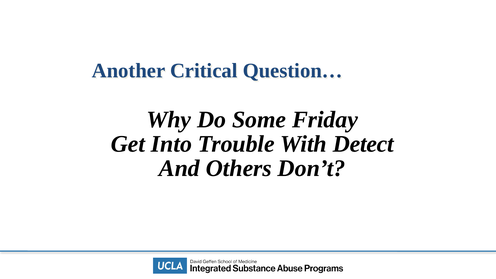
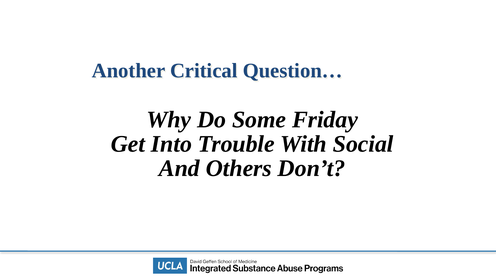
Detect: Detect -> Social
